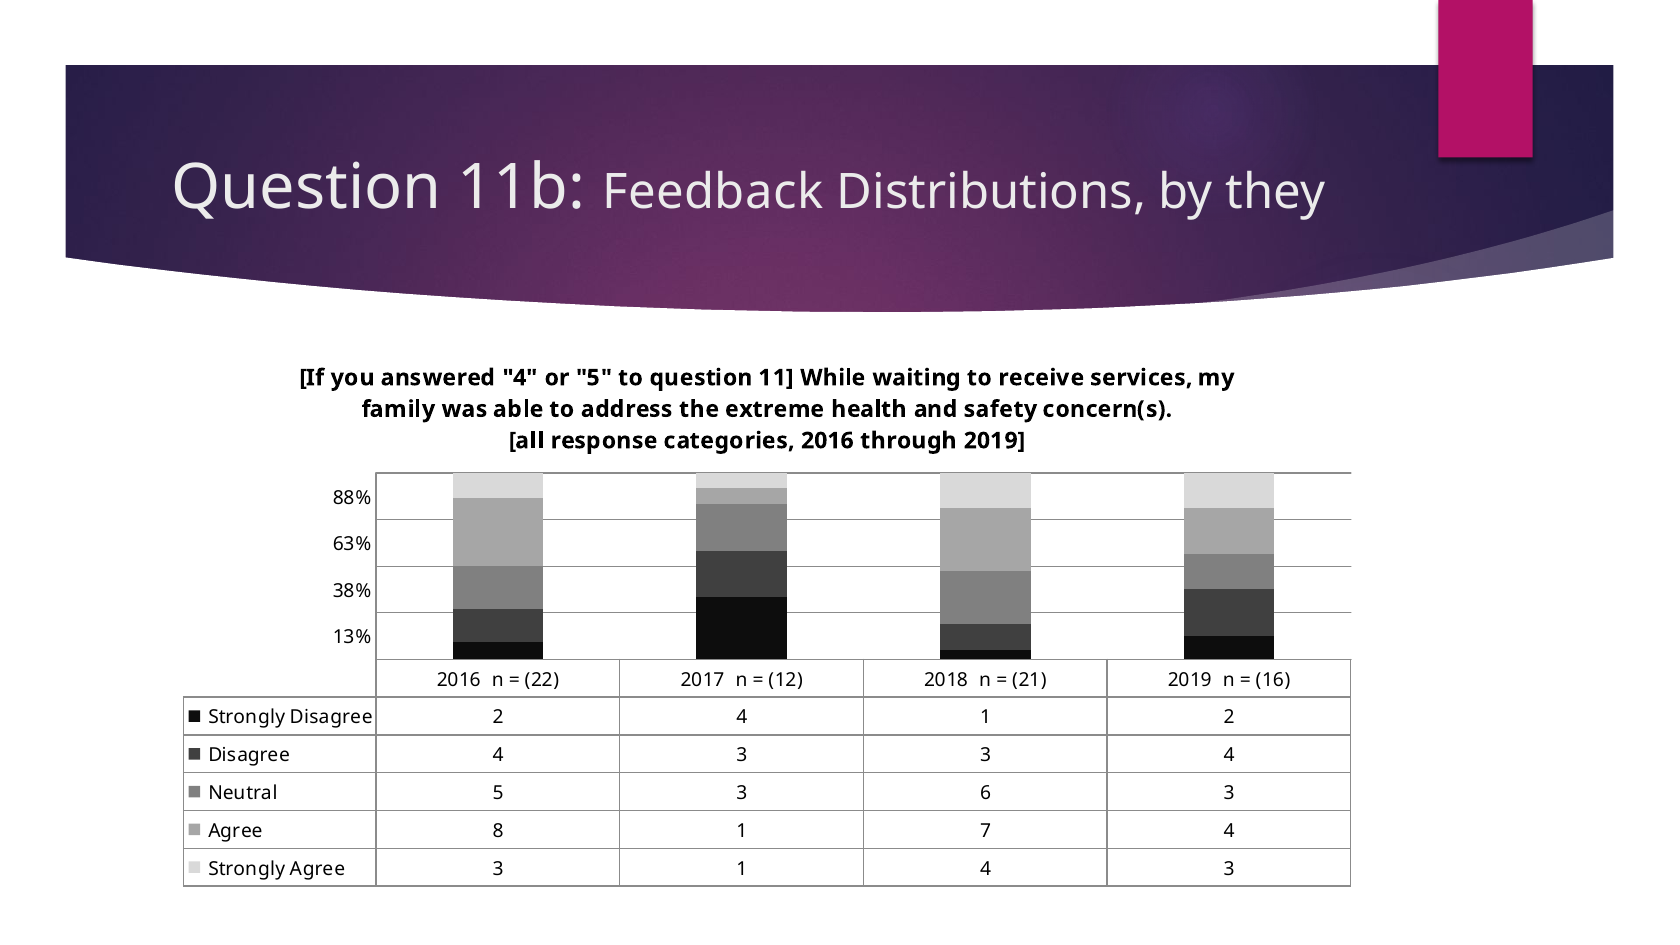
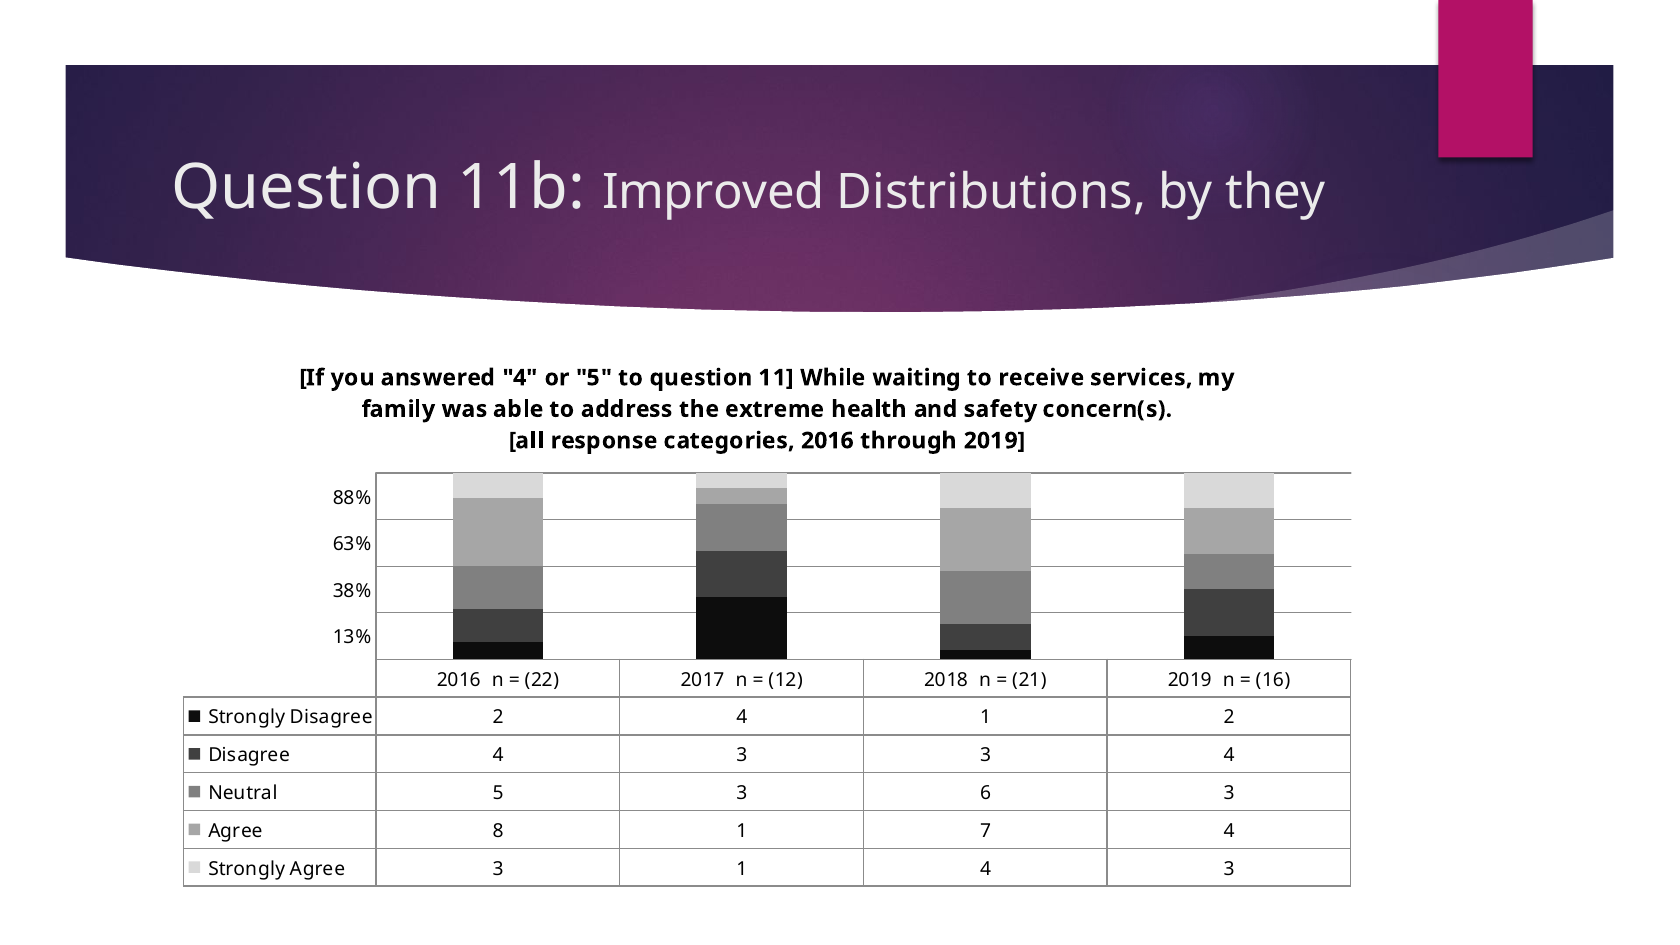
Feedback: Feedback -> Improved
